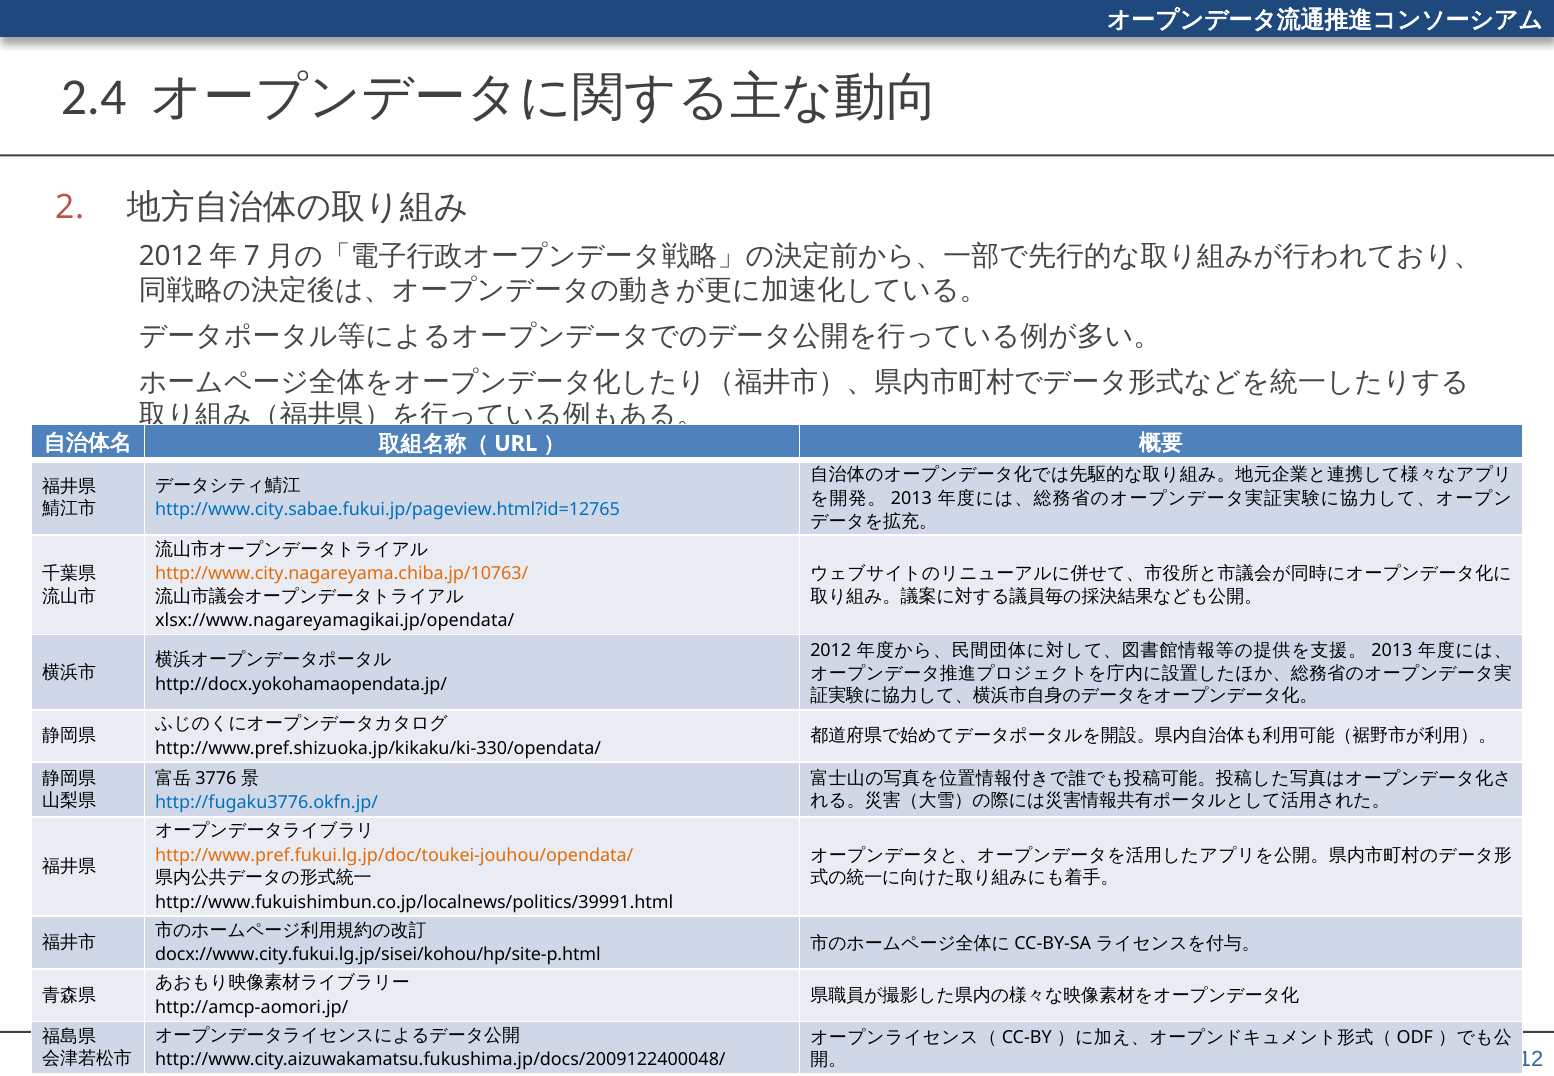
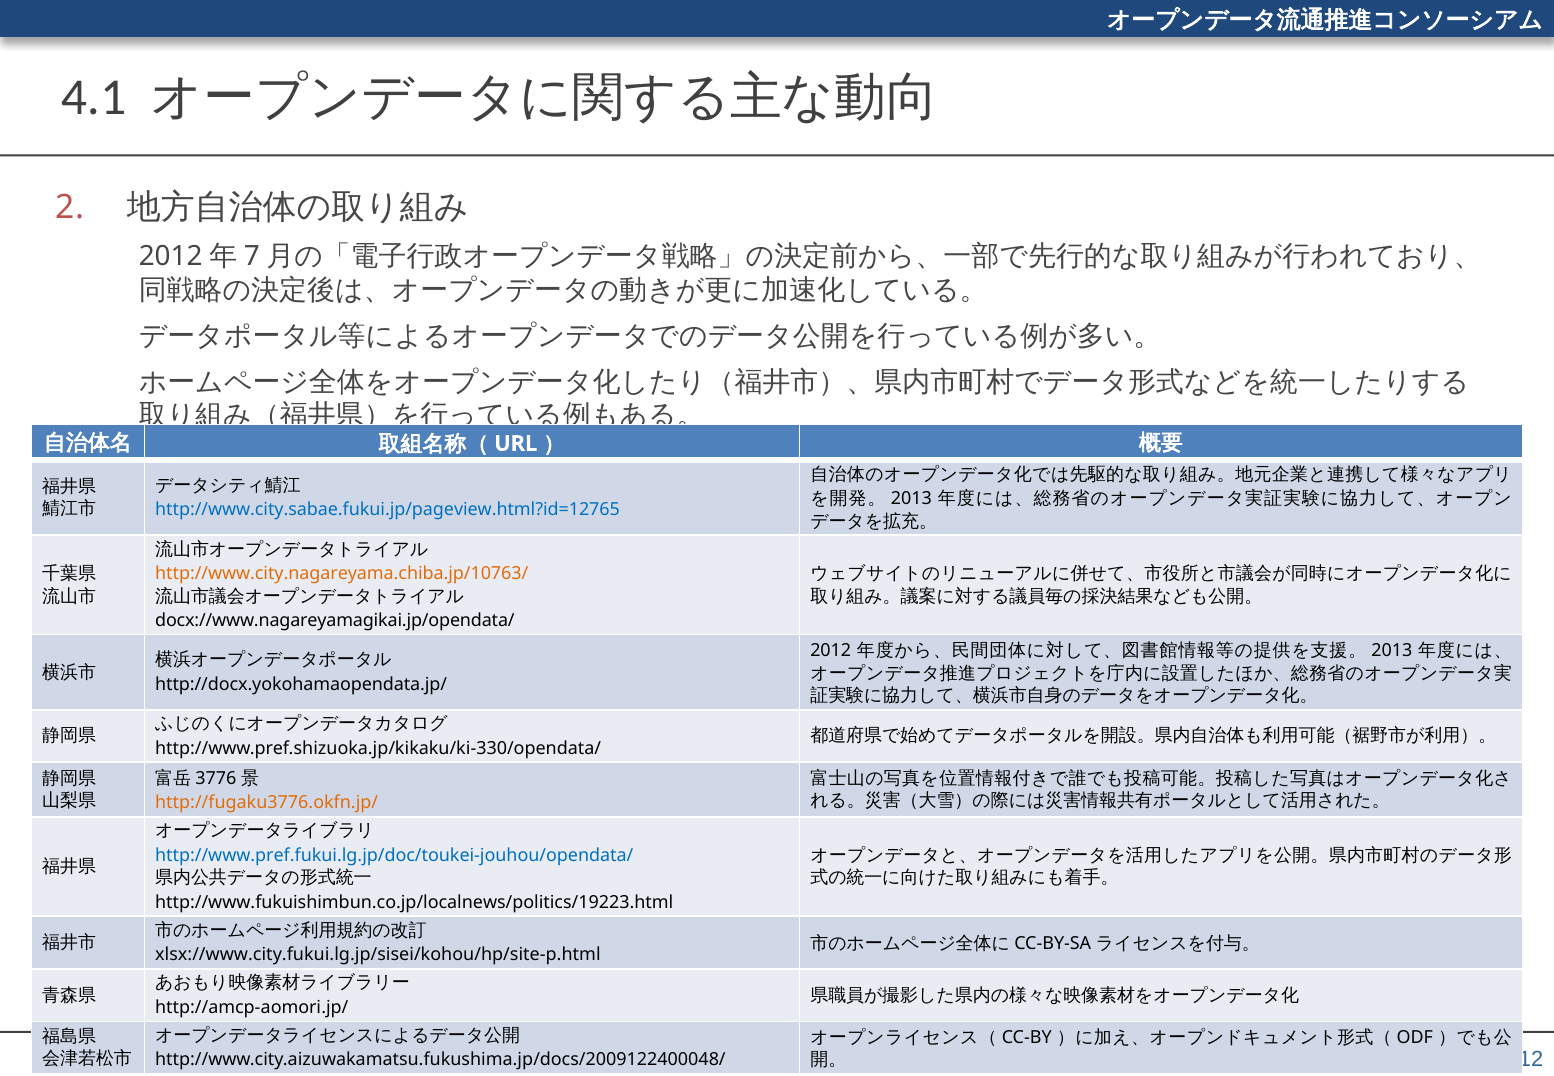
2.4: 2.4 -> 4.1
xlsx://www.nagareyamagikai.jp/opendata/: xlsx://www.nagareyamagikai.jp/opendata/ -> docx://www.nagareyamagikai.jp/opendata/
http://fugaku3776.okfn.jp/ colour: blue -> orange
http://www.pref.fukui.lg.jp/doc/toukei-jouhou/opendata/ colour: orange -> blue
http://www.fukuishimbun.co.jp/localnews/politics/39991.html: http://www.fukuishimbun.co.jp/localnews/politics/39991.html -> http://www.fukuishimbun.co.jp/localnews/politics/19223.html
docx://www.city.fukui.lg.jp/sisei/kohou/hp/site-p.html: docx://www.city.fukui.lg.jp/sisei/kohou/hp/site-p.html -> xlsx://www.city.fukui.lg.jp/sisei/kohou/hp/site-p.html
